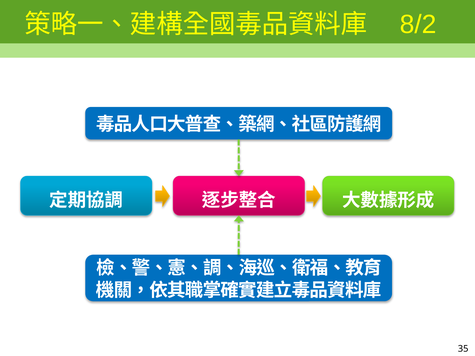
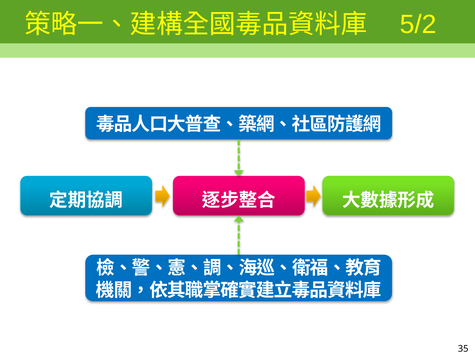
8/2: 8/2 -> 5/2
